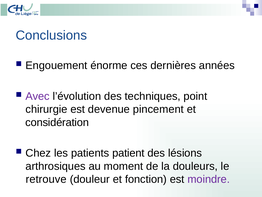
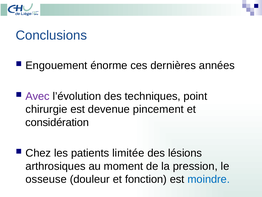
patient: patient -> limitée
douleurs: douleurs -> pression
retrouve: retrouve -> osseuse
moindre colour: purple -> blue
